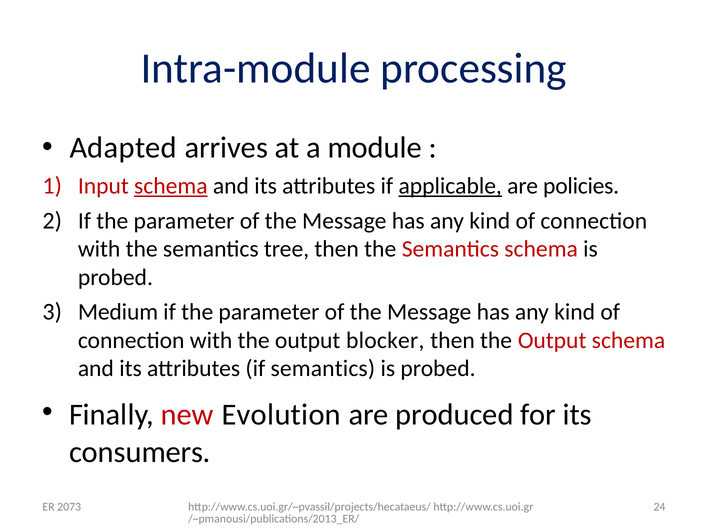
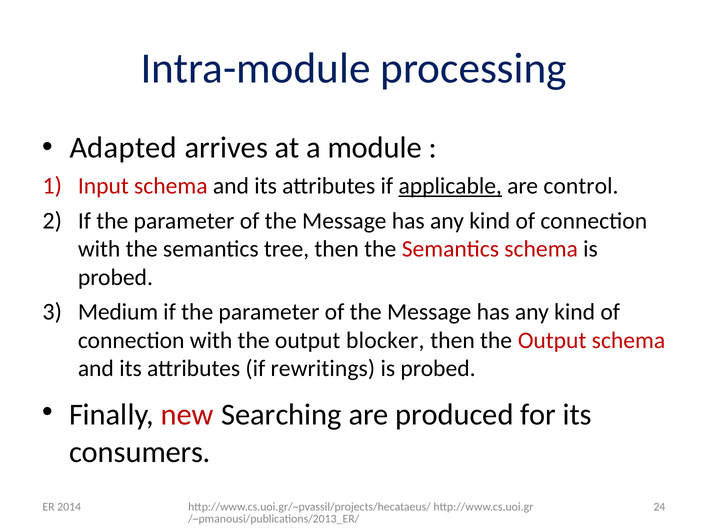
schema at (171, 186) underline: present -> none
policies: policies -> control
if semantics: semantics -> rewritings
Evolution: Evolution -> Searching
2073: 2073 -> 2014
